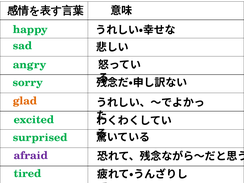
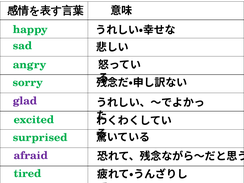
glad colour: orange -> purple
